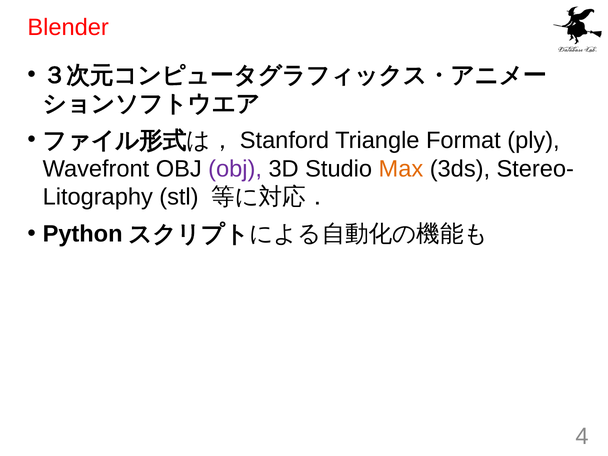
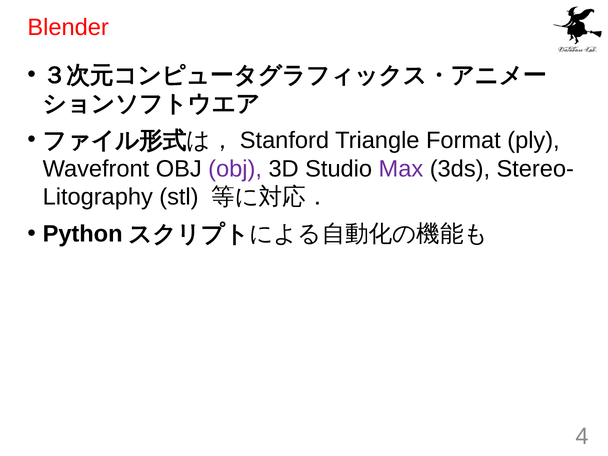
Max colour: orange -> purple
